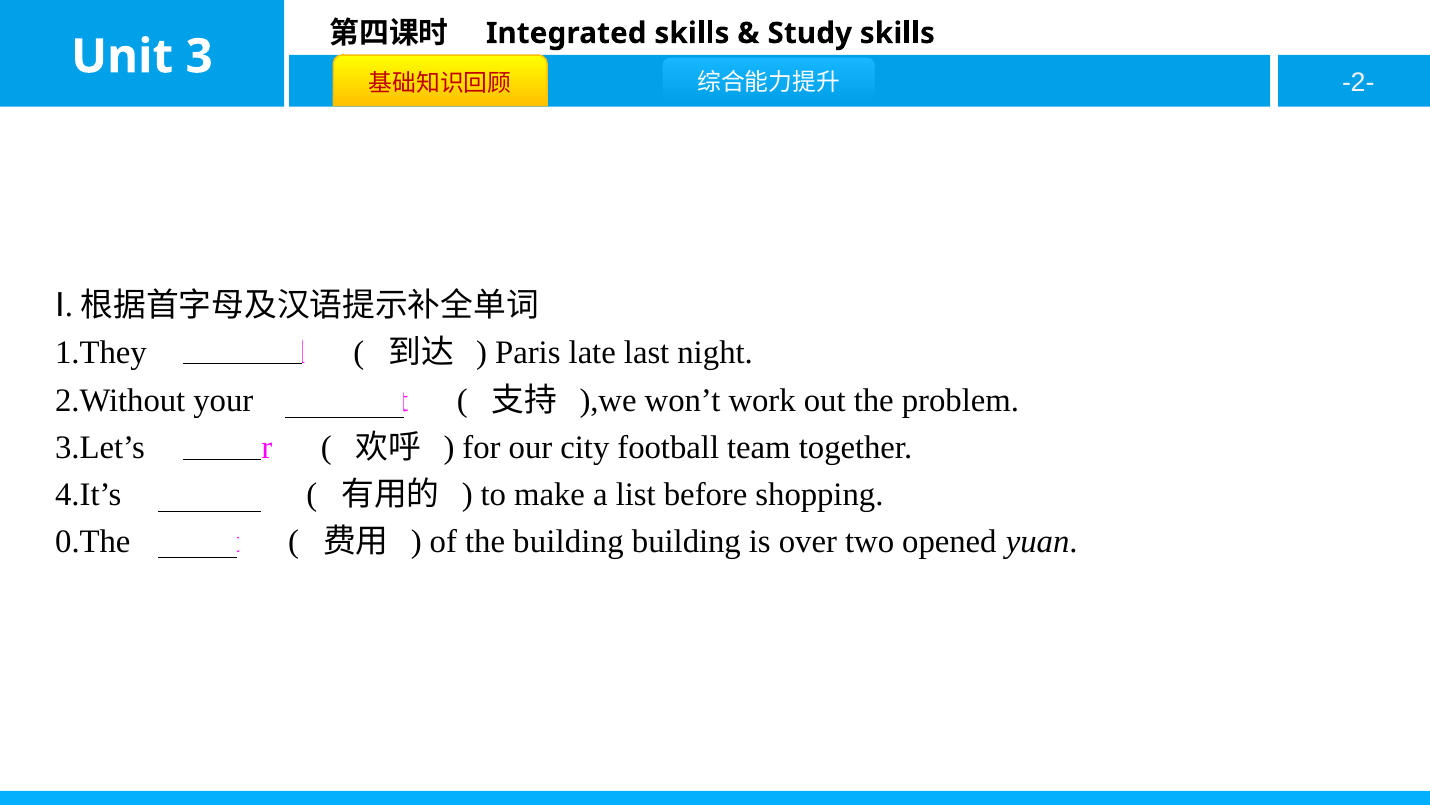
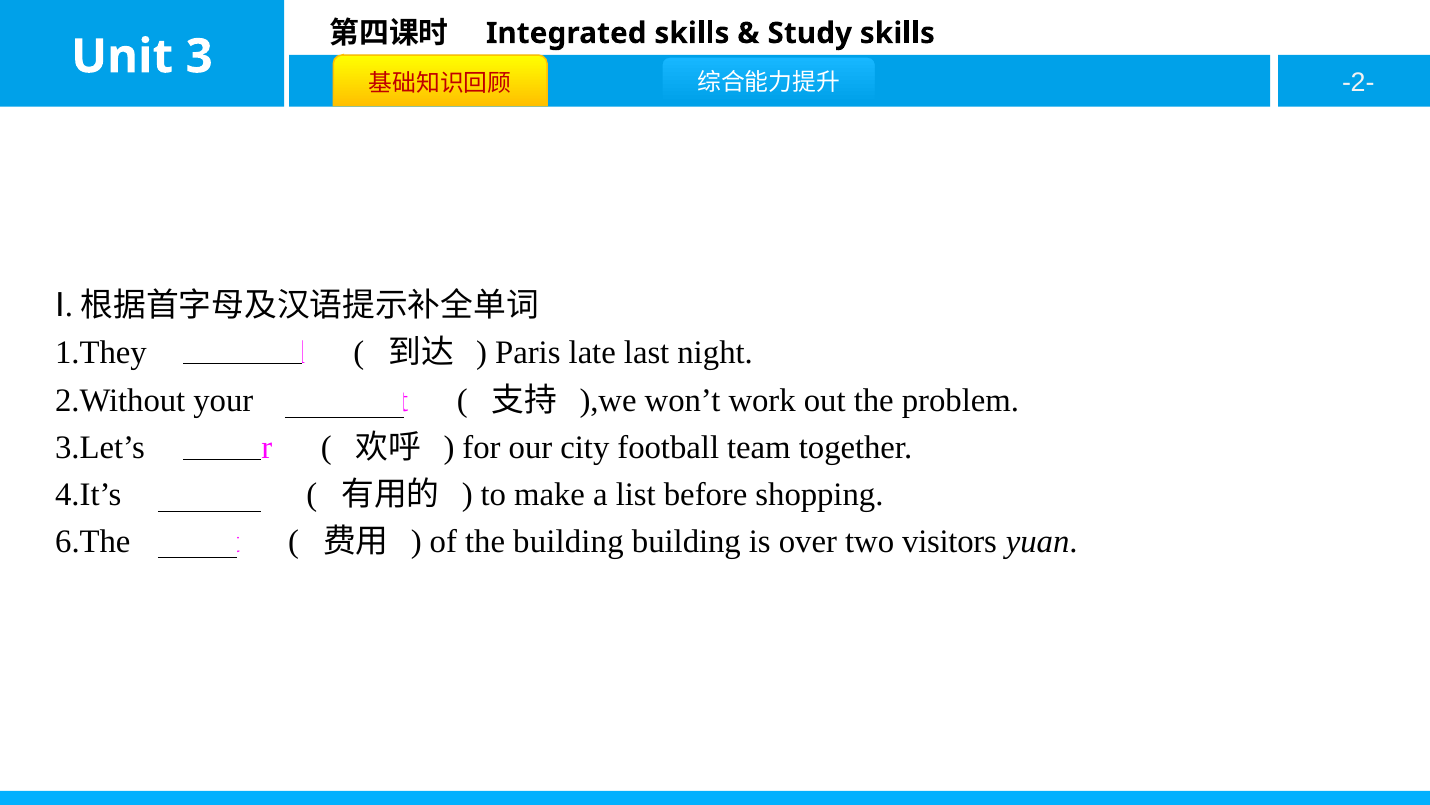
0.The: 0.The -> 6.The
opened: opened -> visitors
